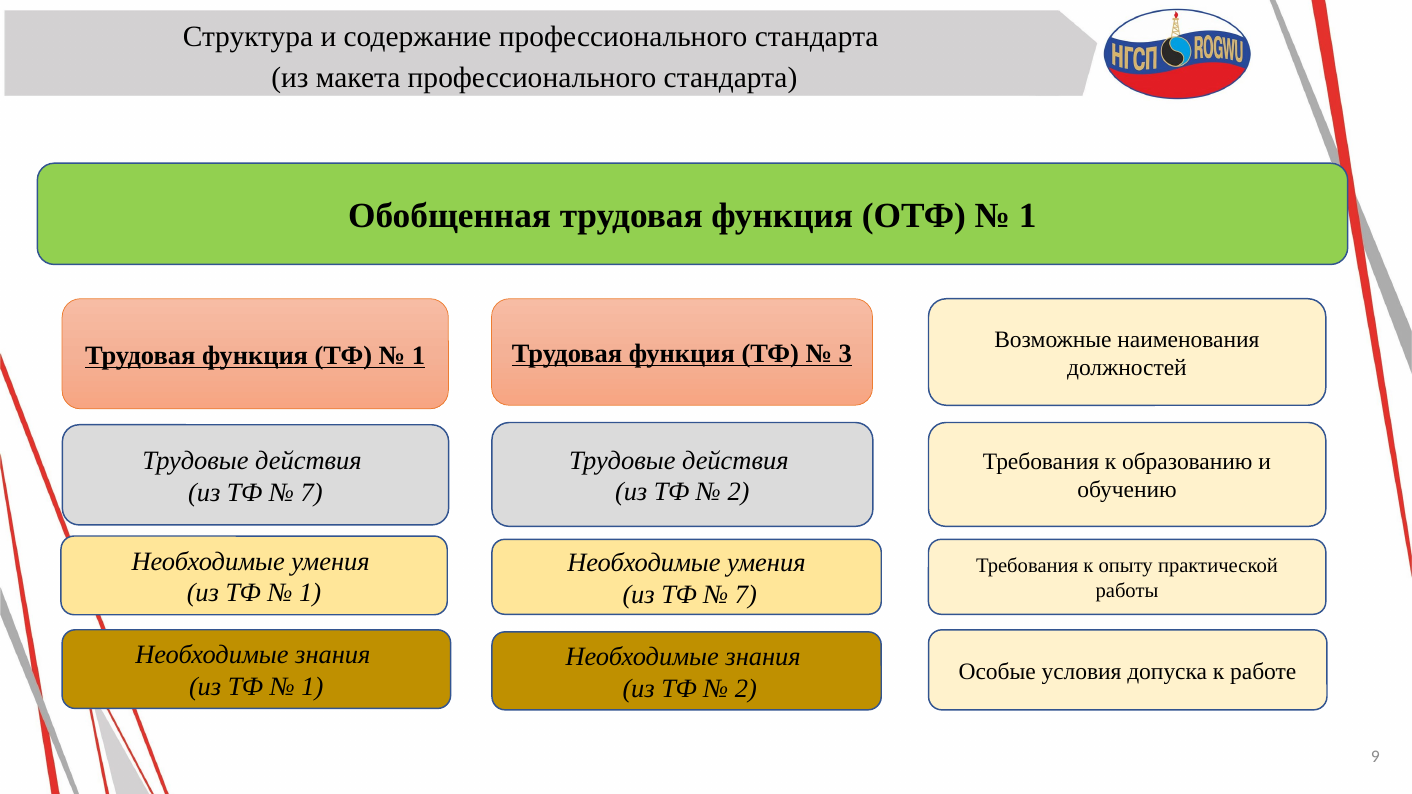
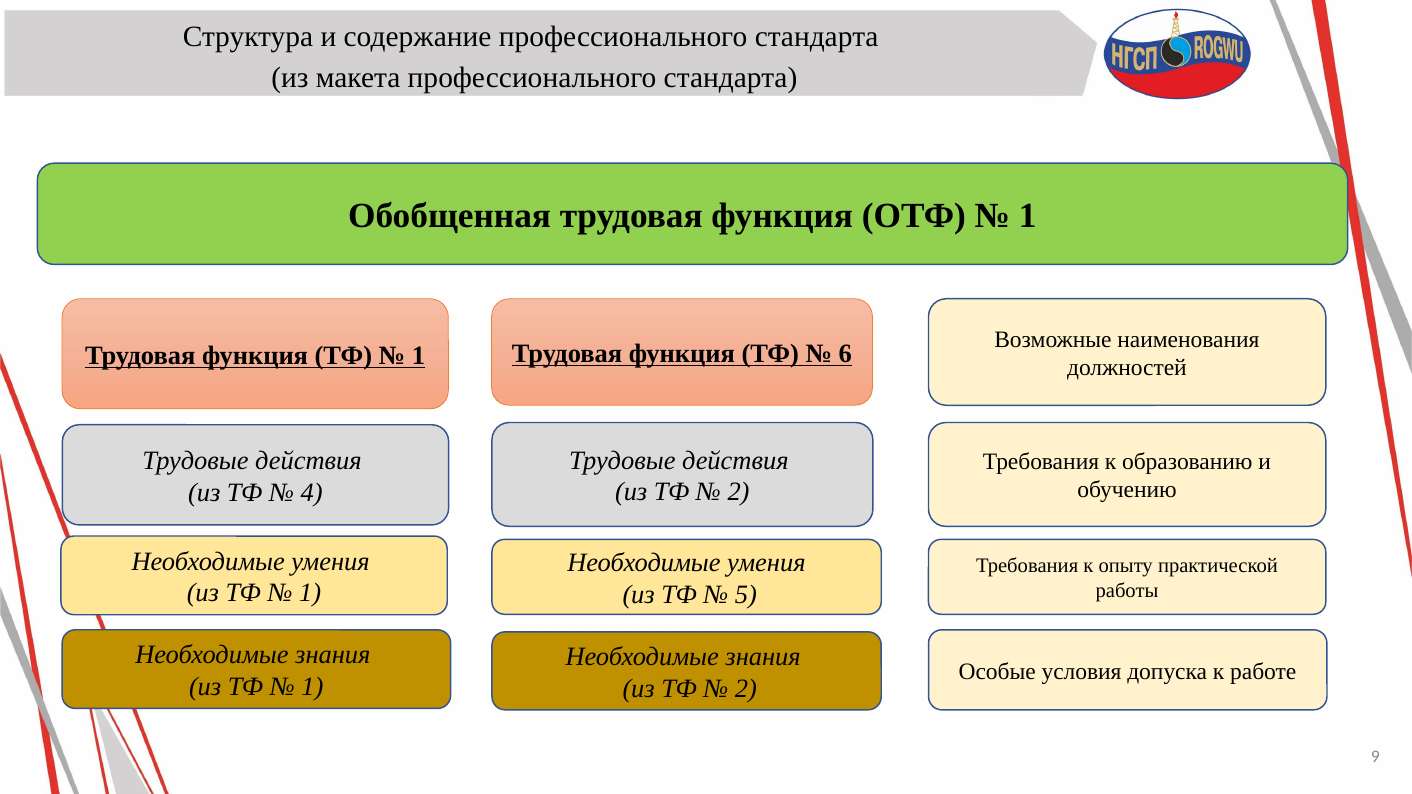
3: 3 -> 6
7 at (312, 493): 7 -> 4
7 at (746, 595): 7 -> 5
